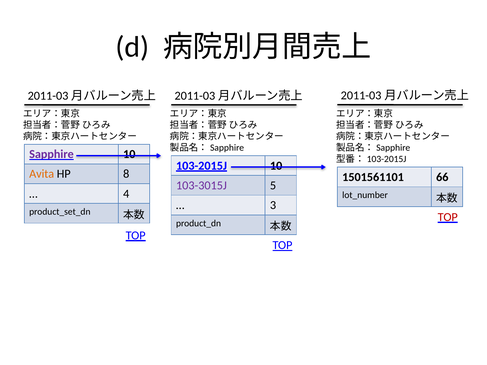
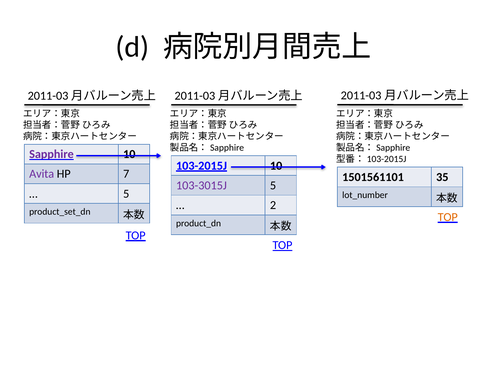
Avita colour: orange -> purple
8: 8 -> 7
66: 66 -> 35
4 at (126, 194): 4 -> 5
3: 3 -> 2
TOP at (448, 217) colour: red -> orange
